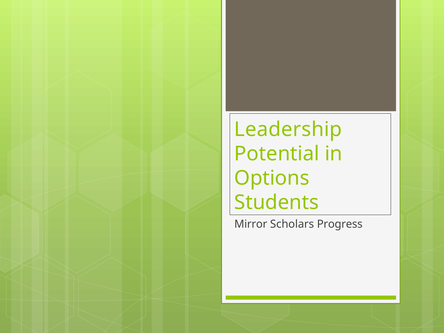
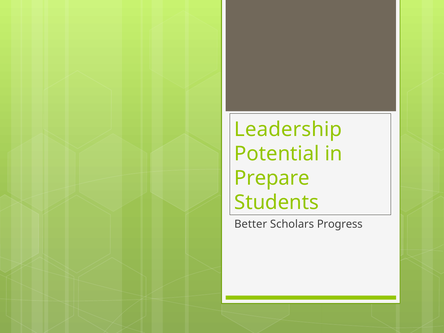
Options: Options -> Prepare
Mirror: Mirror -> Better
